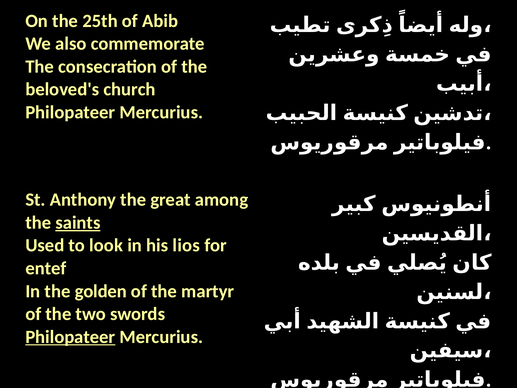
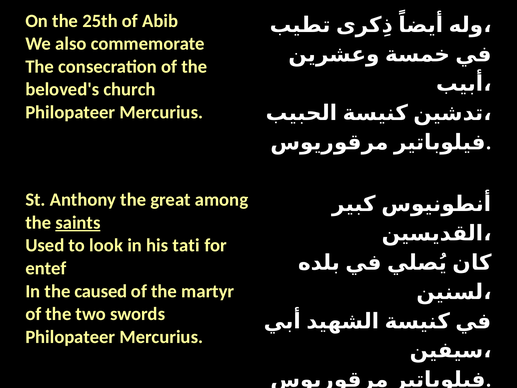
lios: lios -> tati
golden: golden -> caused
Philopateer at (70, 337) underline: present -> none
